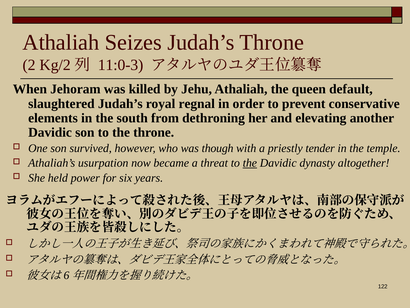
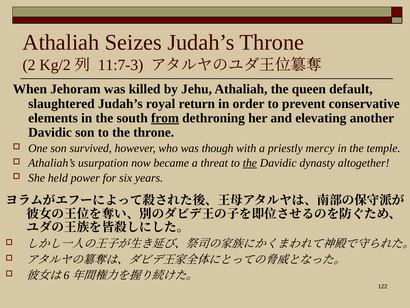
11:0-3: 11:0-3 -> 11:7-3
regnal: regnal -> return
from underline: none -> present
tender: tender -> mercy
